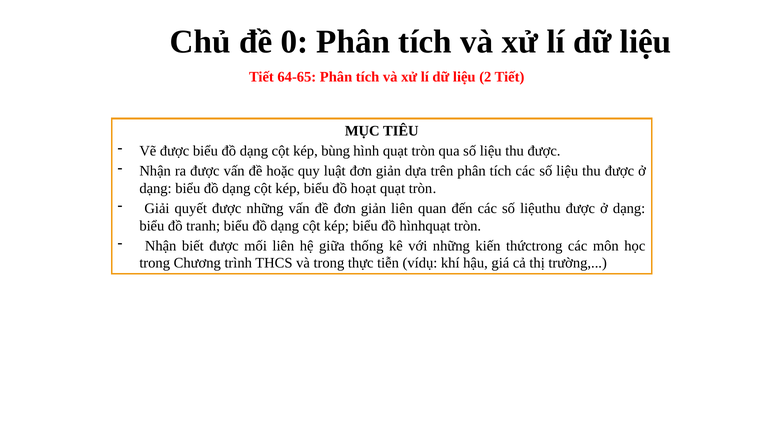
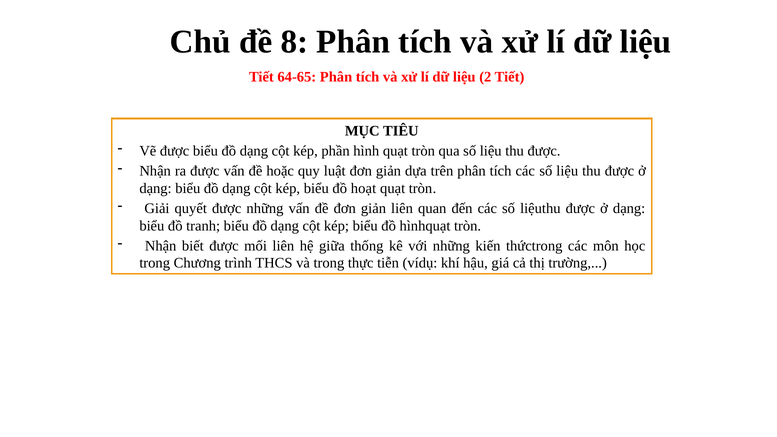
0: 0 -> 8
bùng: bùng -> phần
